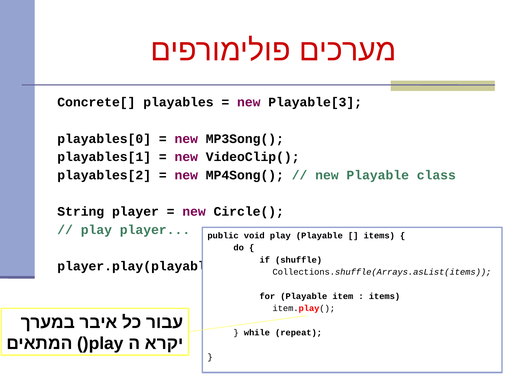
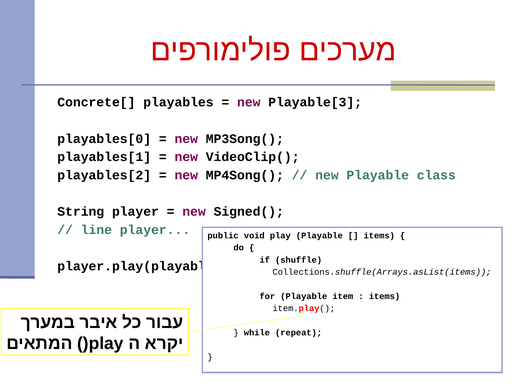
Circle(: Circle( -> Signed(
play at (96, 230): play -> line
